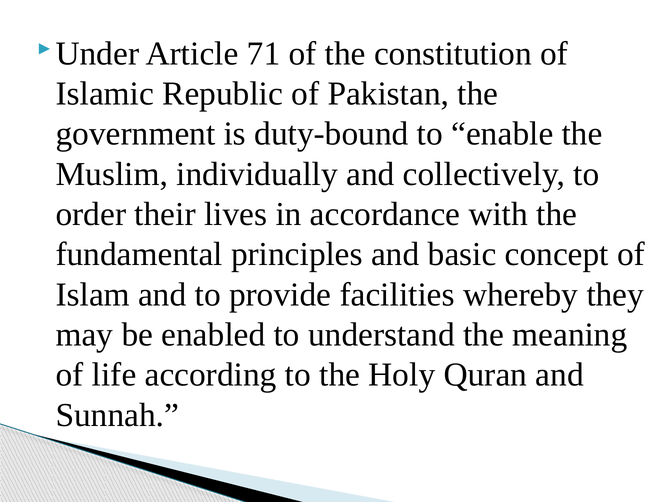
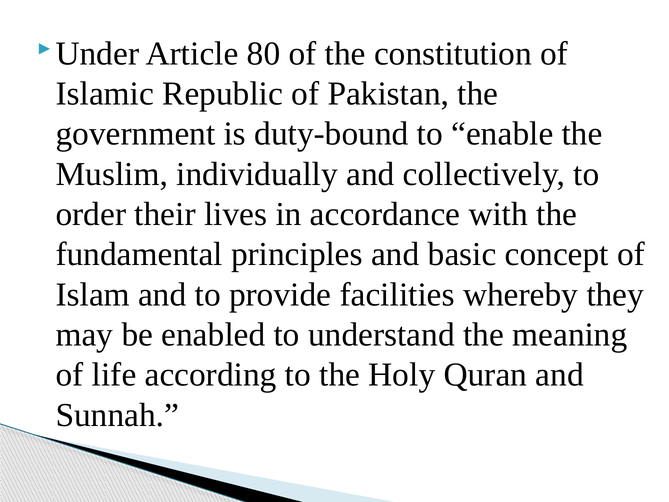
71: 71 -> 80
